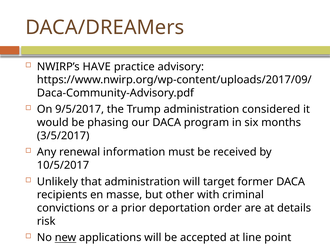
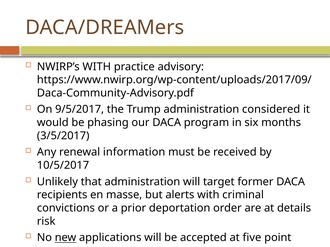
NWIRP’s HAVE: HAVE -> WITH
other: other -> alerts
line: line -> five
